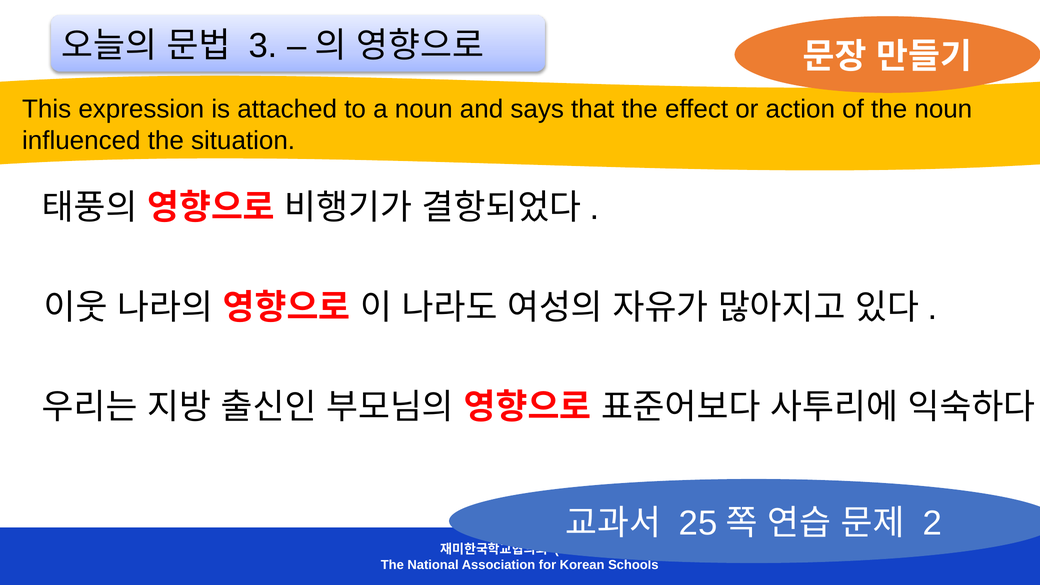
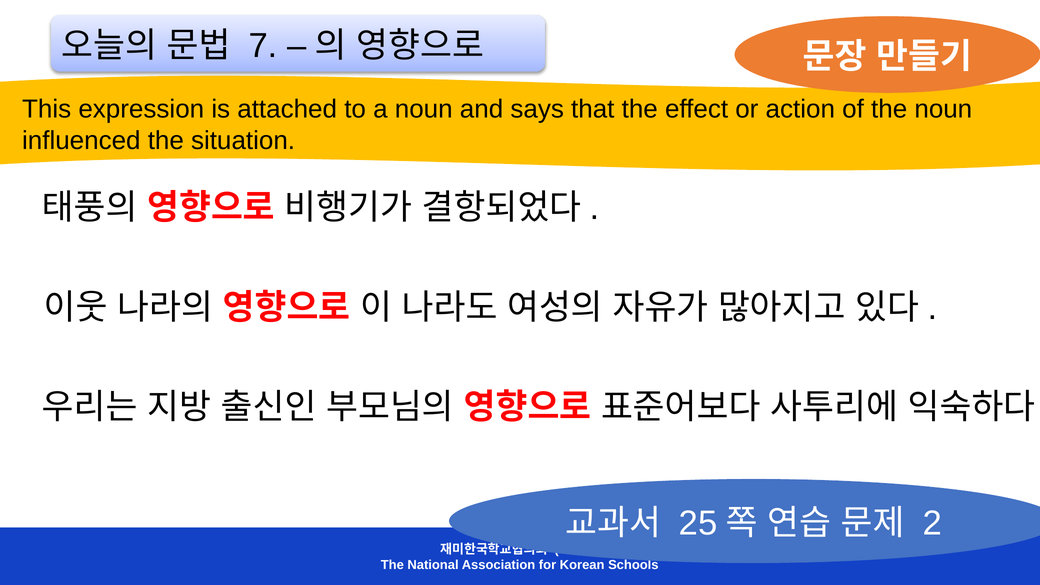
3: 3 -> 7
